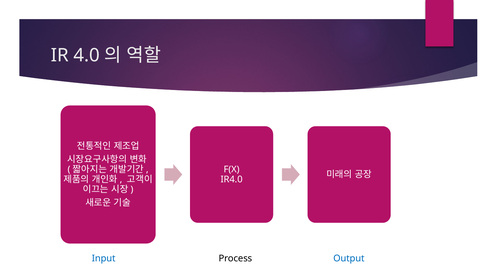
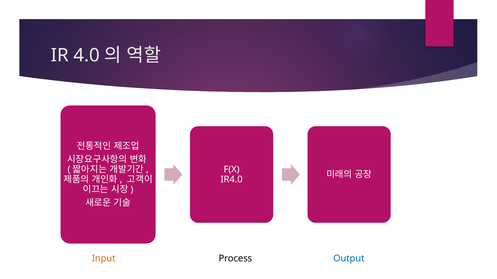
Input colour: blue -> orange
